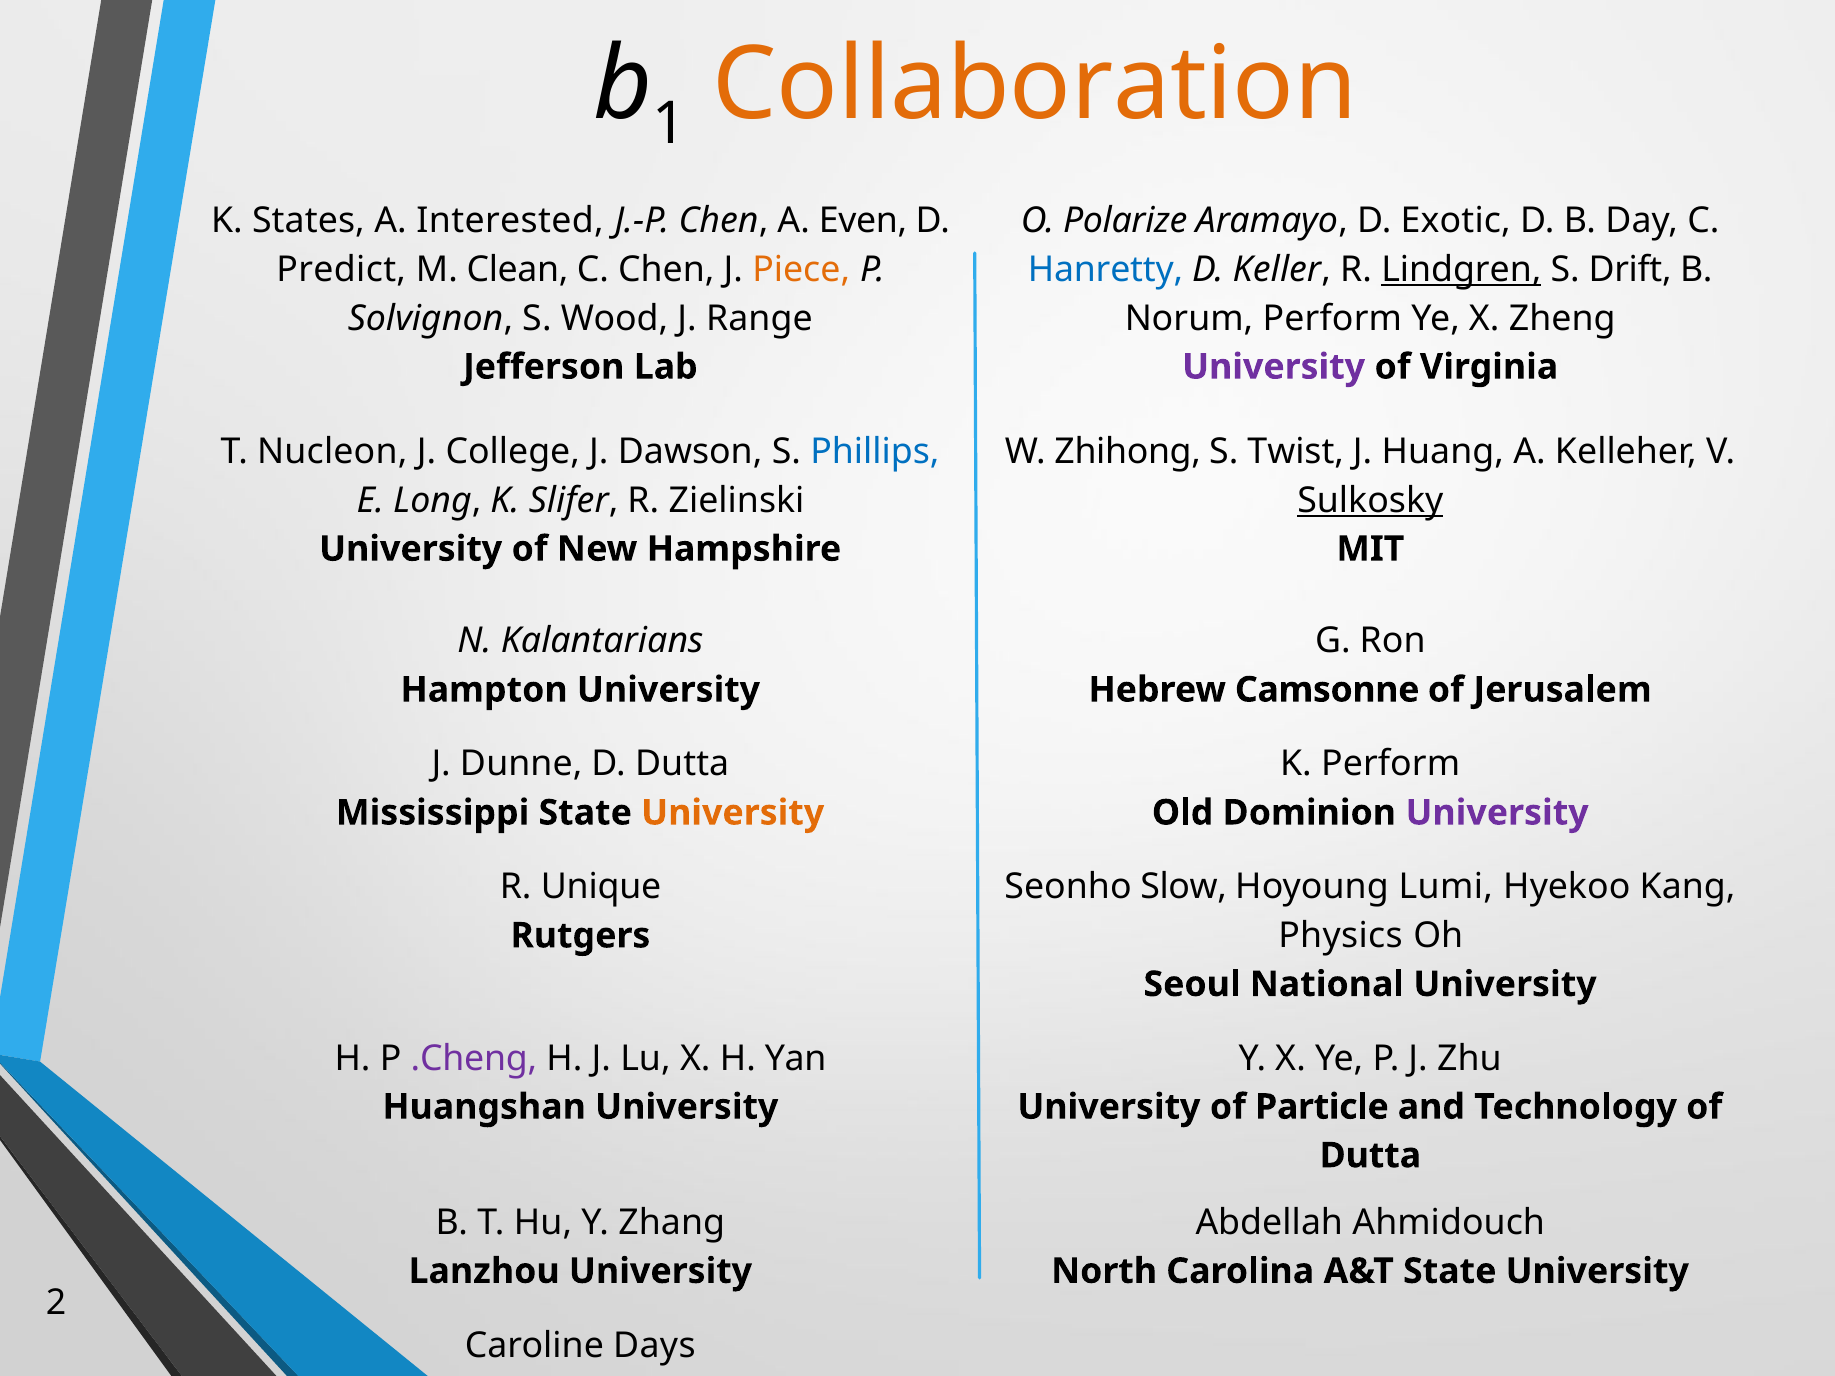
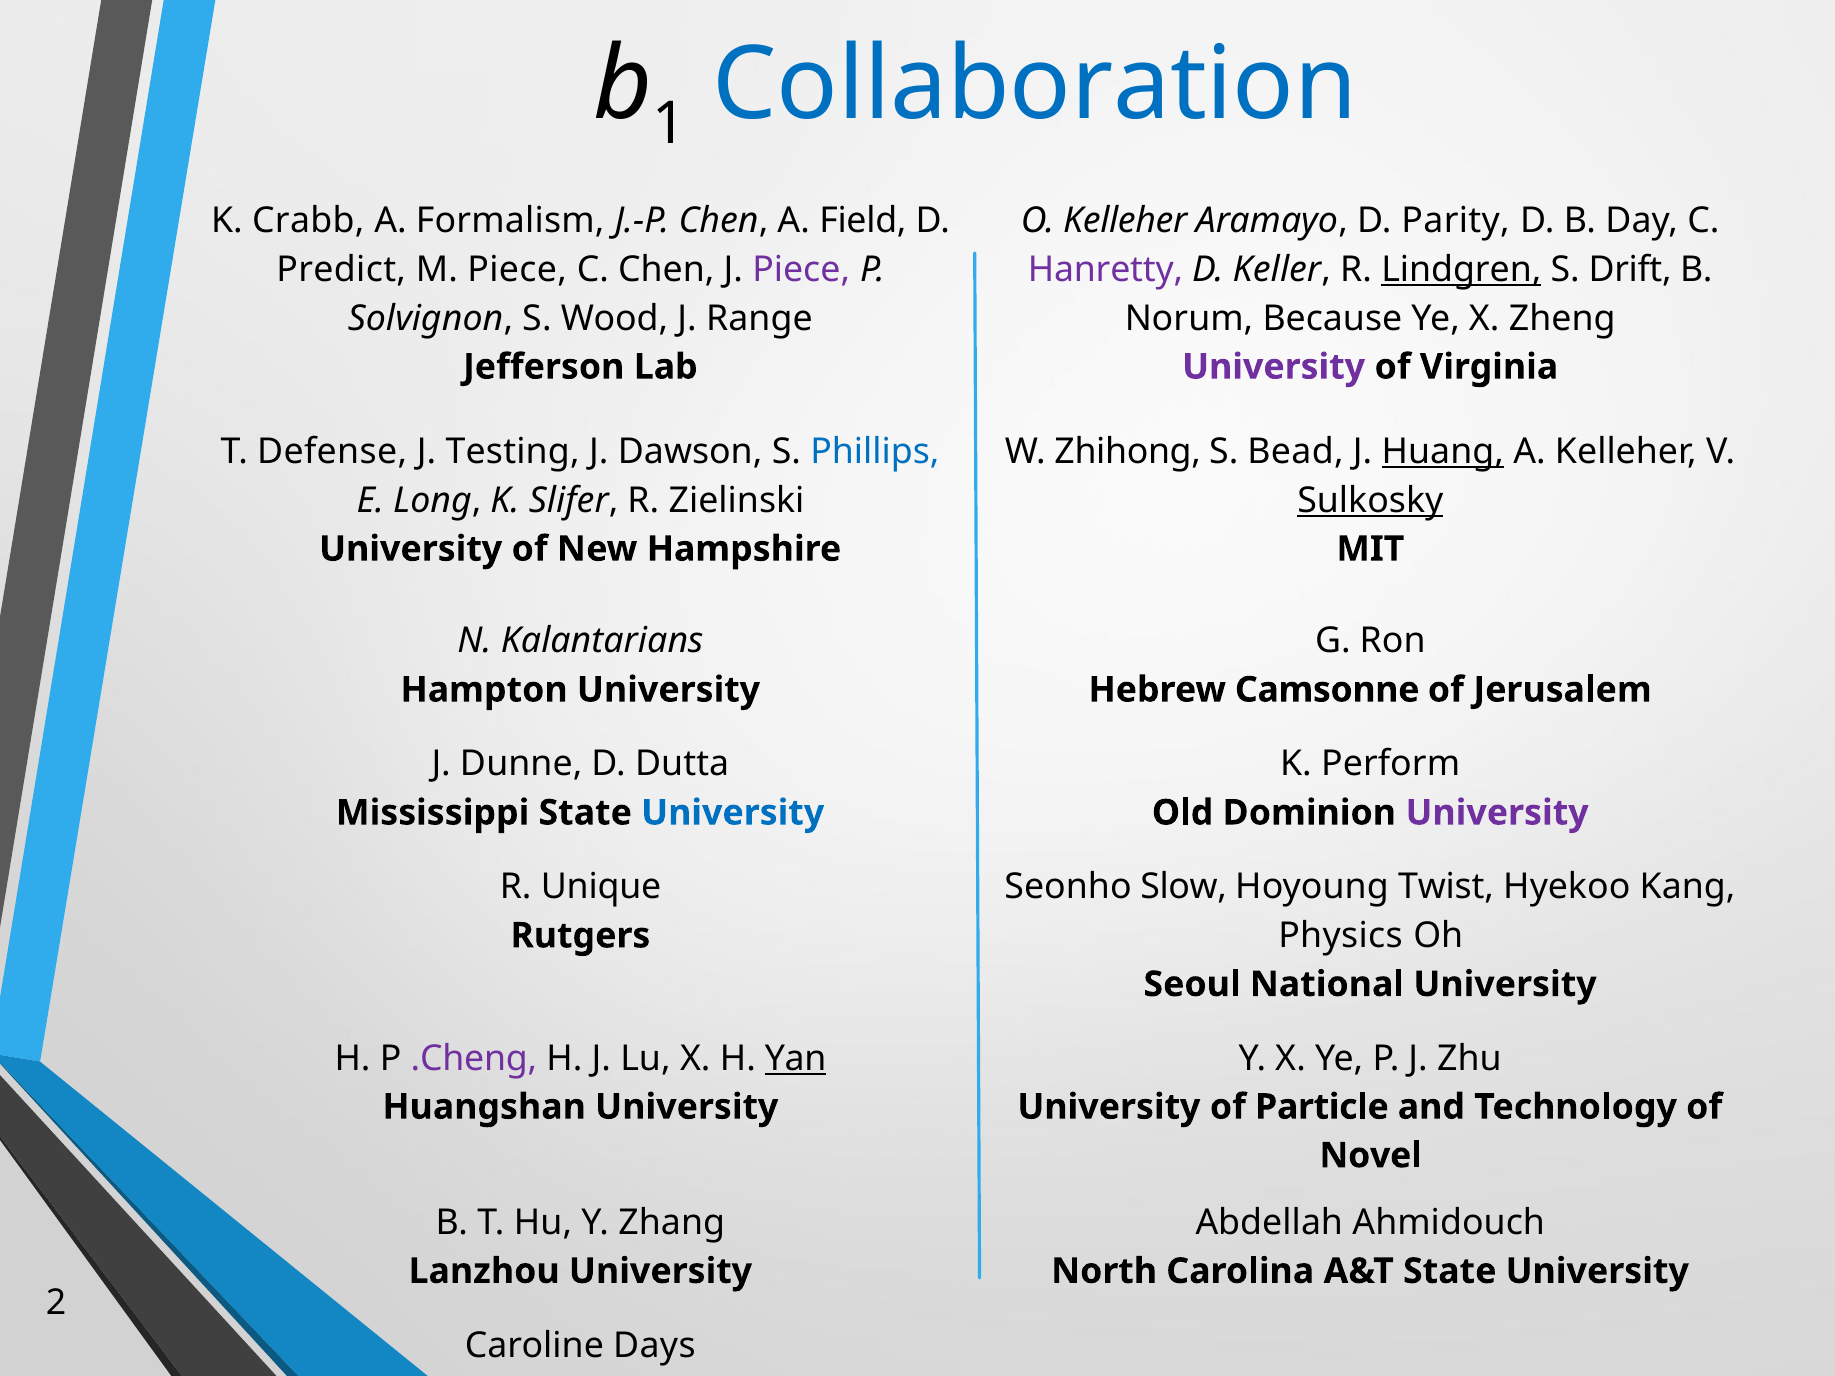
Collaboration colour: orange -> blue
States: States -> Crabb
Interested: Interested -> Formalism
Even: Even -> Field
O Polarize: Polarize -> Kelleher
Exotic: Exotic -> Parity
M Clean: Clean -> Piece
Piece at (801, 270) colour: orange -> purple
Hanretty colour: blue -> purple
Norum Perform: Perform -> Because
Nucleon: Nucleon -> Defense
College: College -> Testing
Twist: Twist -> Bead
Huang underline: none -> present
University at (733, 813) colour: orange -> blue
Lumi: Lumi -> Twist
Yan underline: none -> present
Dutta at (1370, 1156): Dutta -> Novel
